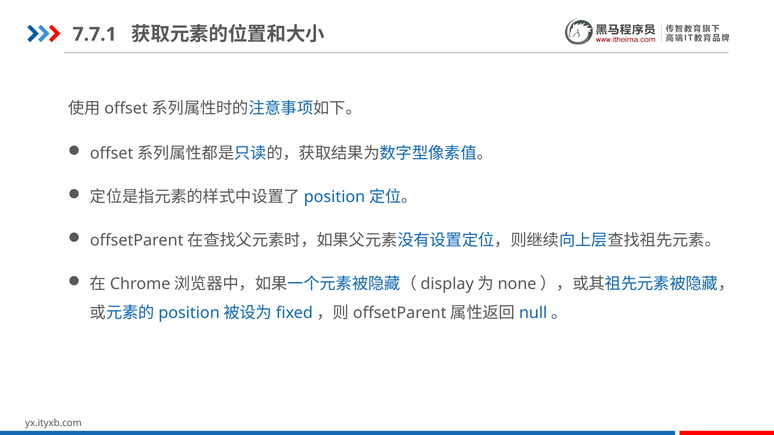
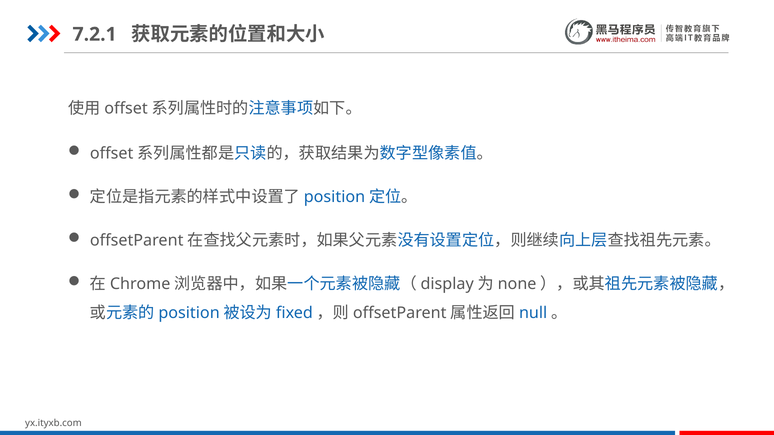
7.7.1: 7.7.1 -> 7.2.1
